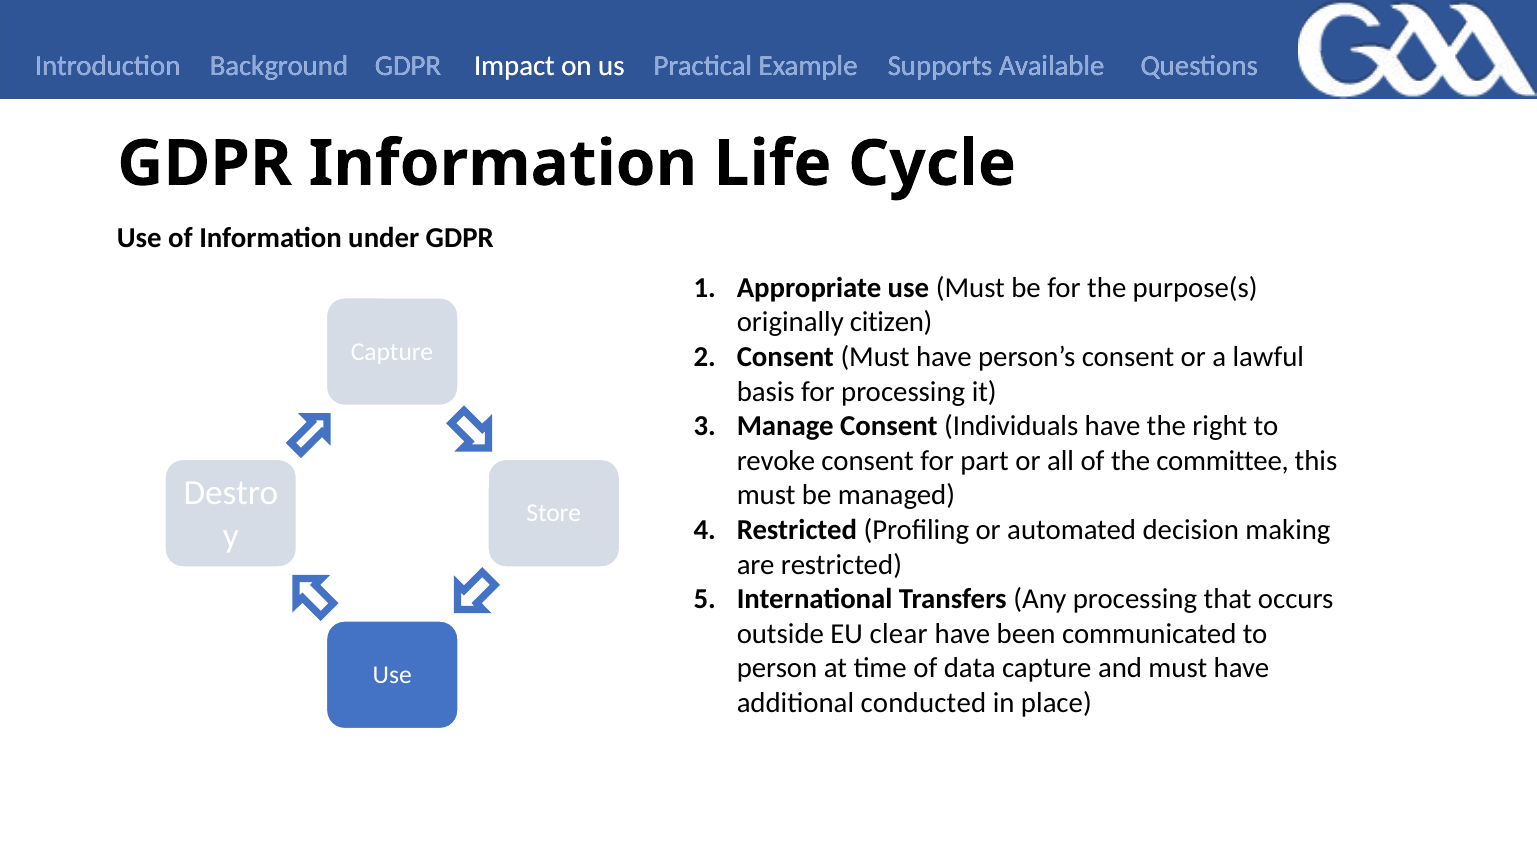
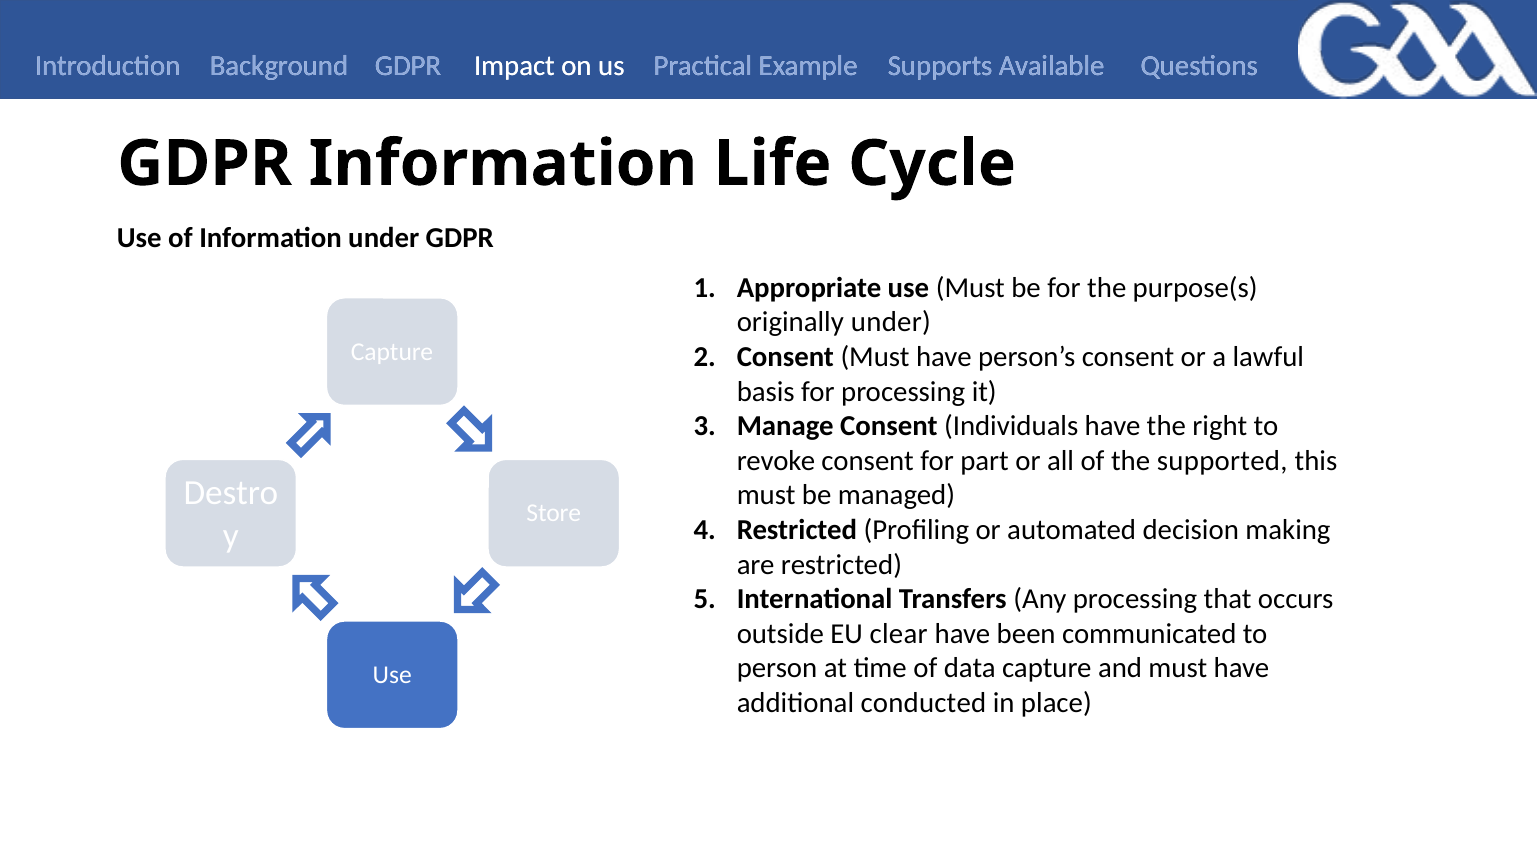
originally citizen: citizen -> under
committee: committee -> supported
